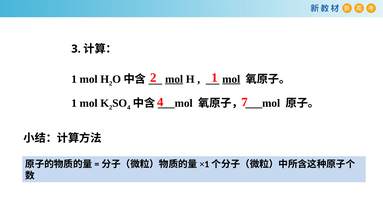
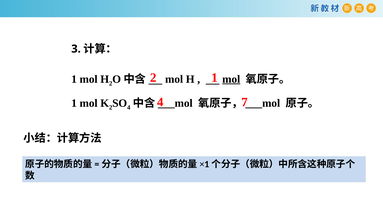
mol at (174, 79) underline: present -> none
